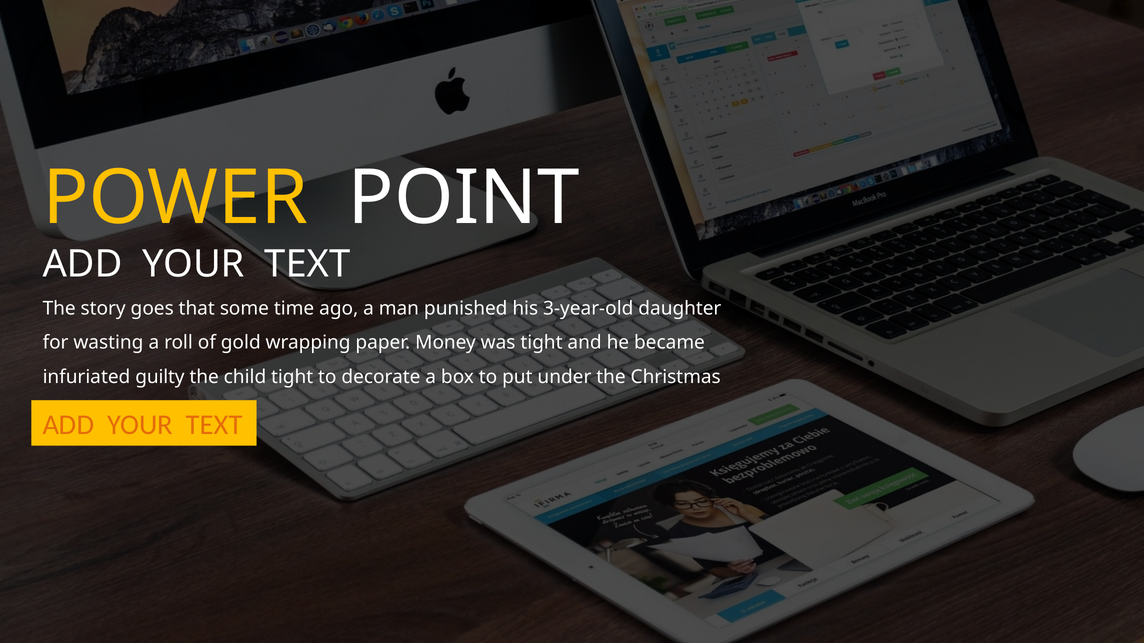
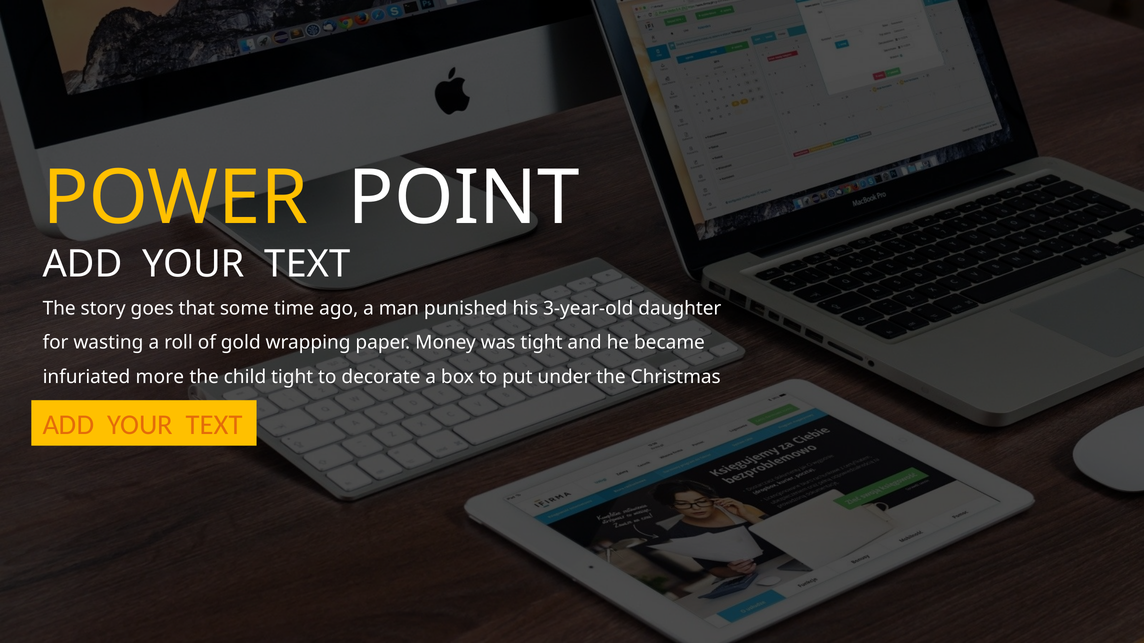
guilty: guilty -> more
